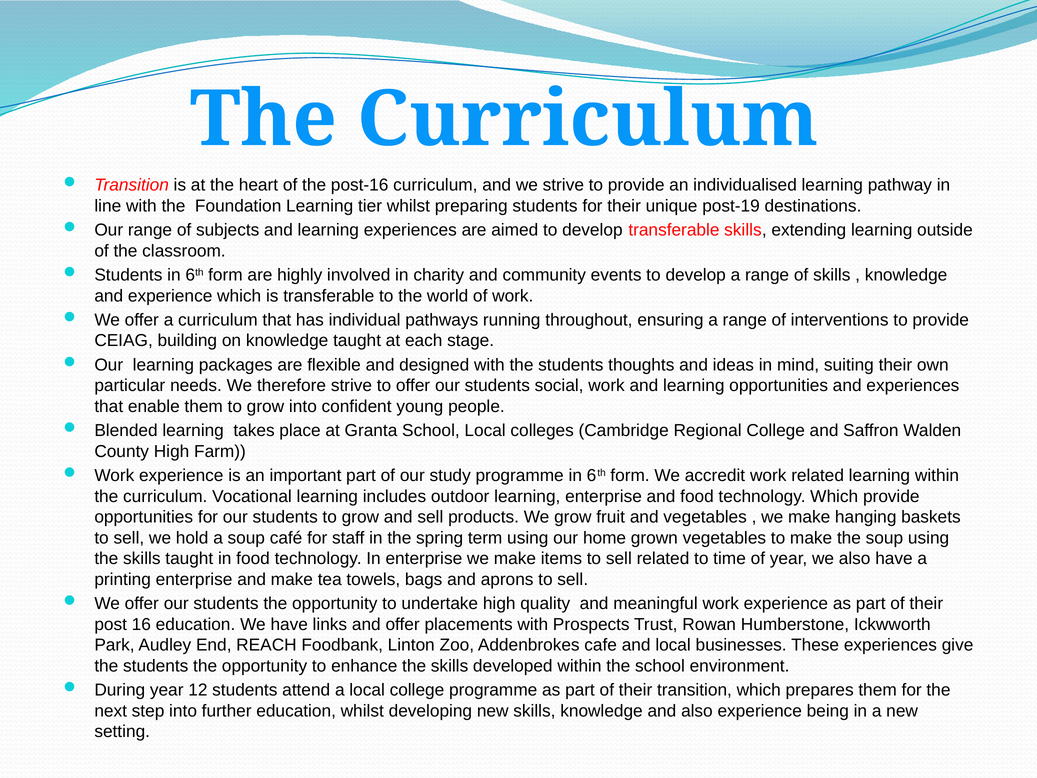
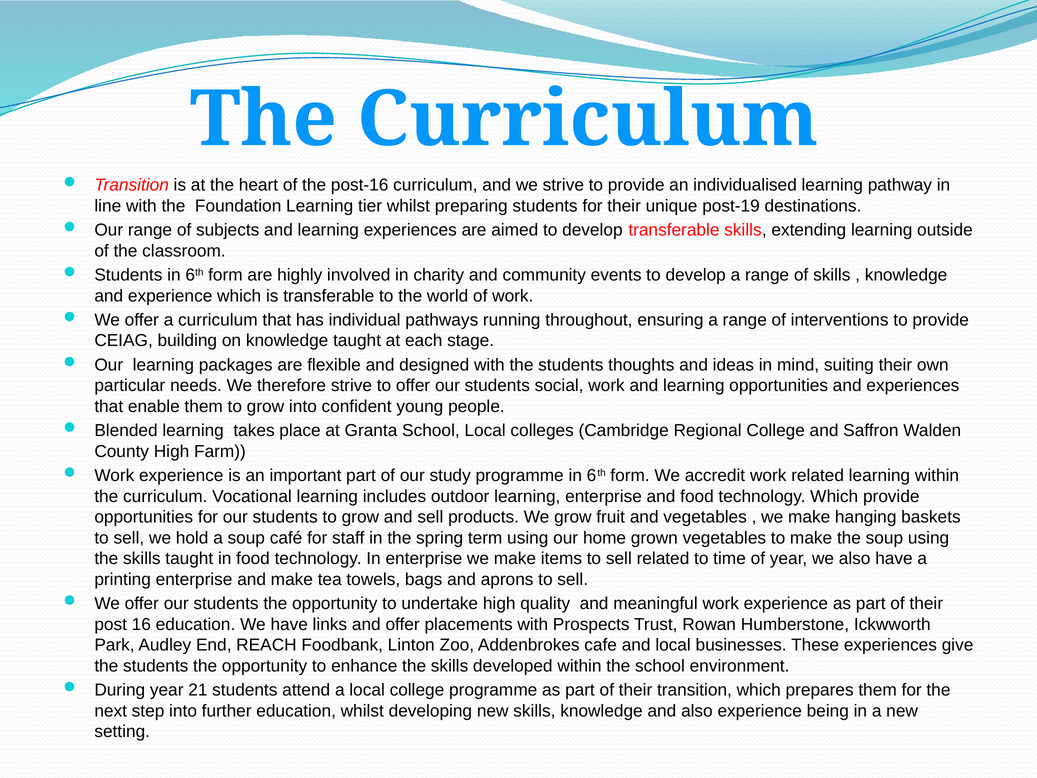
12: 12 -> 21
